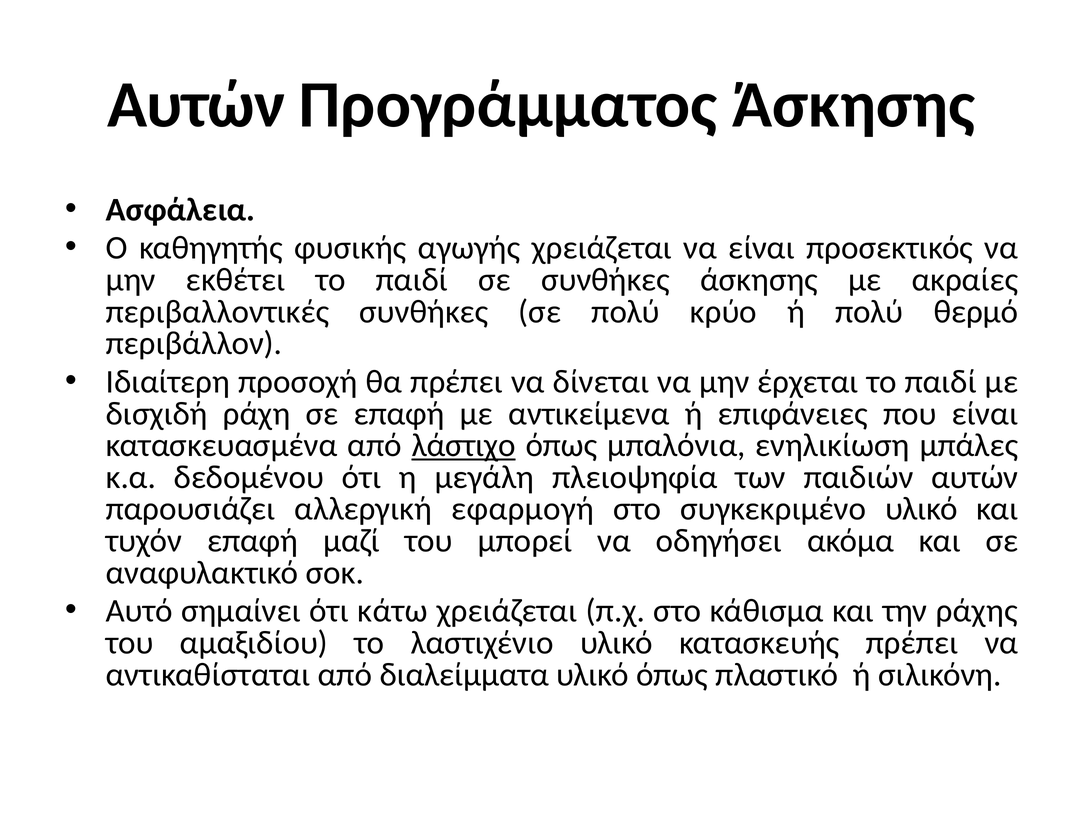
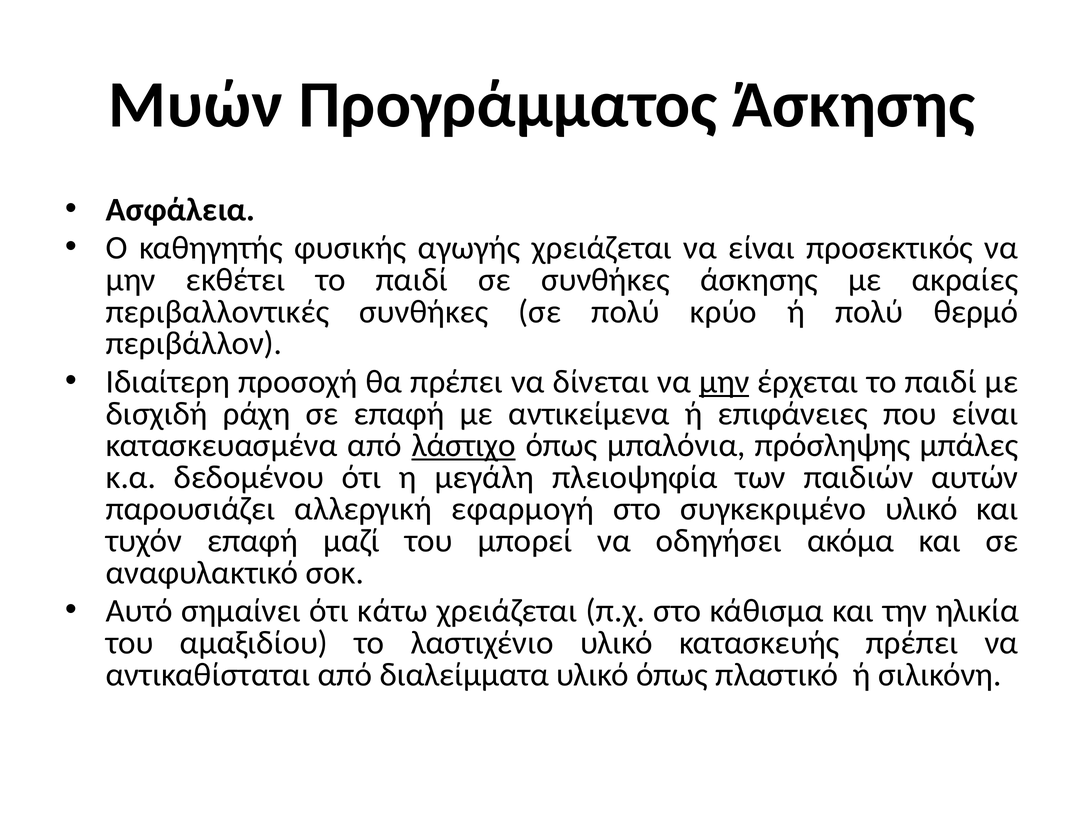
Αυτών at (196, 105): Αυτών -> Μυών
μην at (724, 382) underline: none -> present
ενηλικίωση: ενηλικίωση -> πρόσληψης
ράχης: ράχης -> ηλικία
